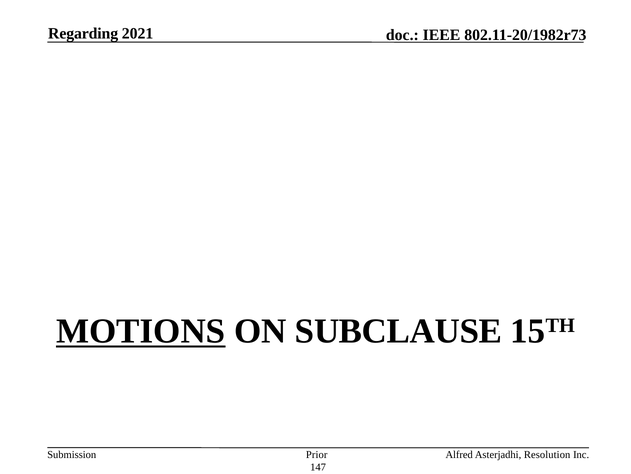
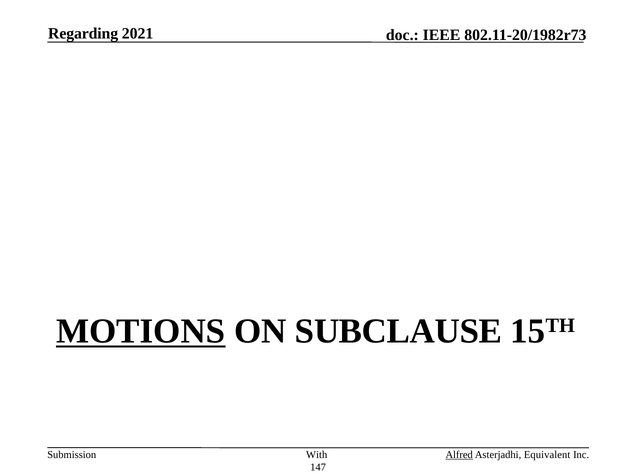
Prior: Prior -> With
Alfred underline: none -> present
Resolution: Resolution -> Equivalent
